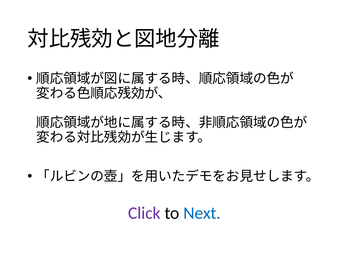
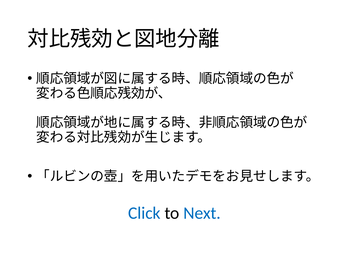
Click colour: purple -> blue
